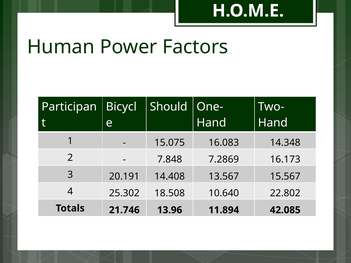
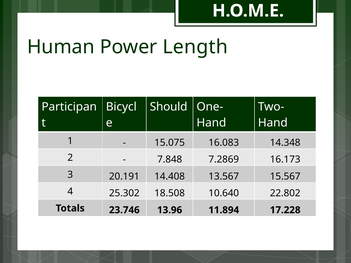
Factors: Factors -> Length
21.746: 21.746 -> 23.746
42.085: 42.085 -> 17.228
